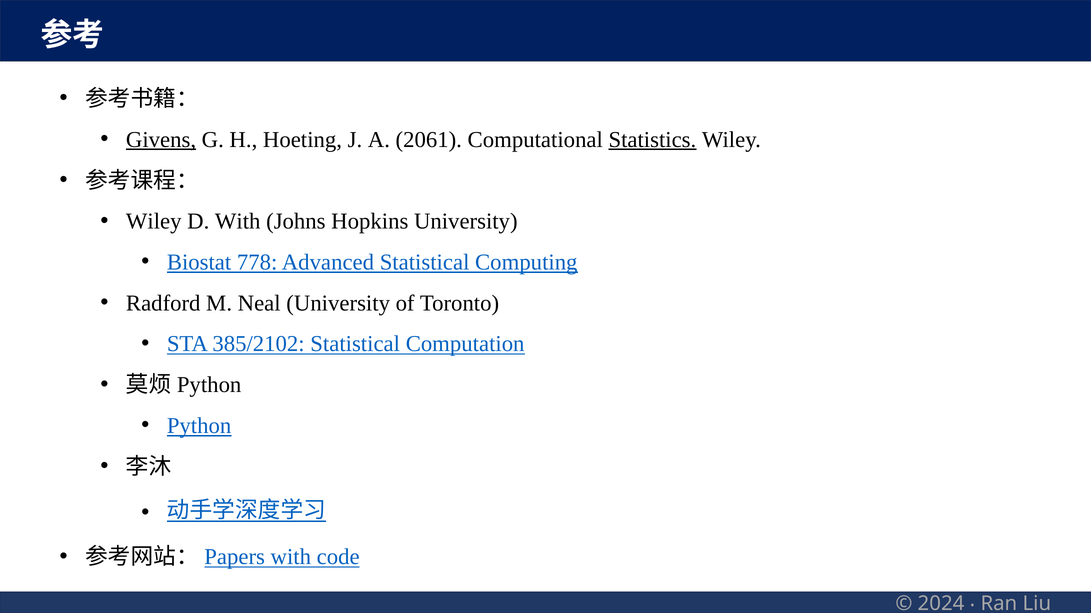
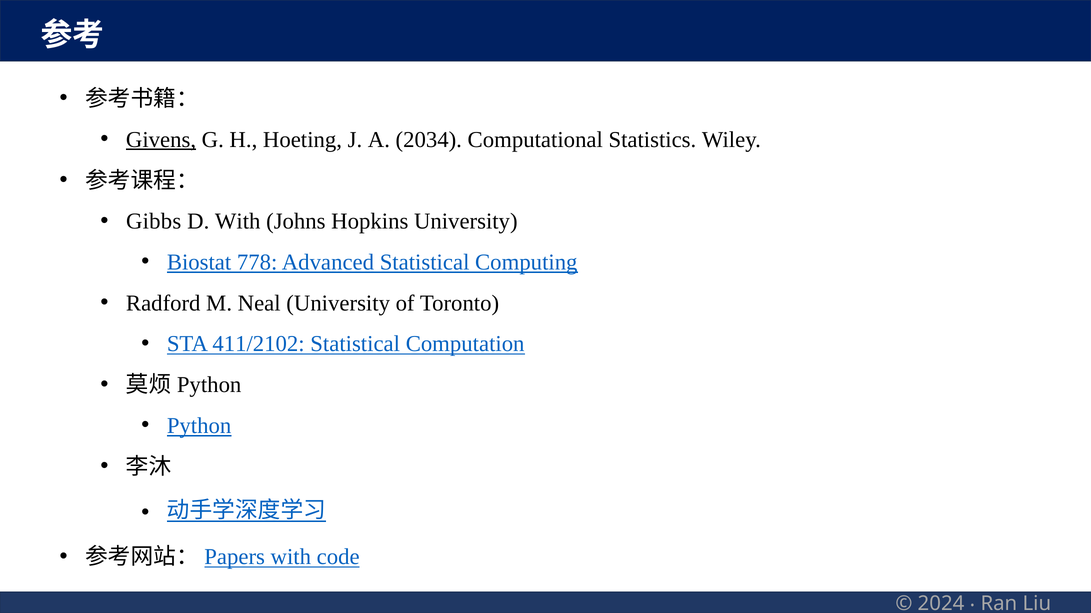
2061: 2061 -> 2034
Statistics underline: present -> none
Wiley at (154, 222): Wiley -> Gibbs
385/2102: 385/2102 -> 411/2102
